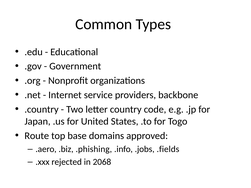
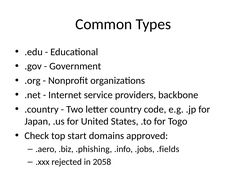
Route: Route -> Check
base: base -> start
2068: 2068 -> 2058
